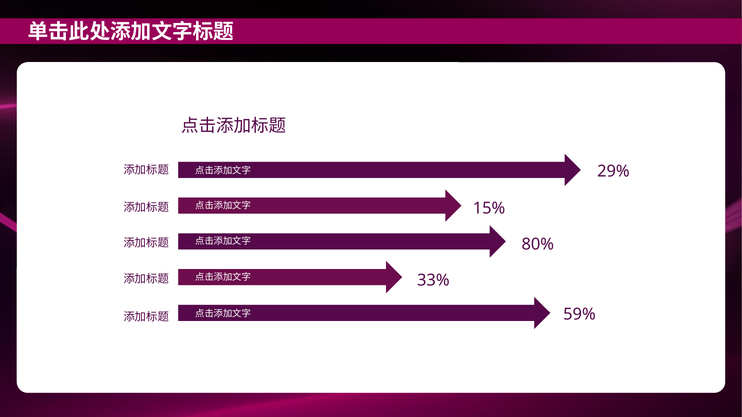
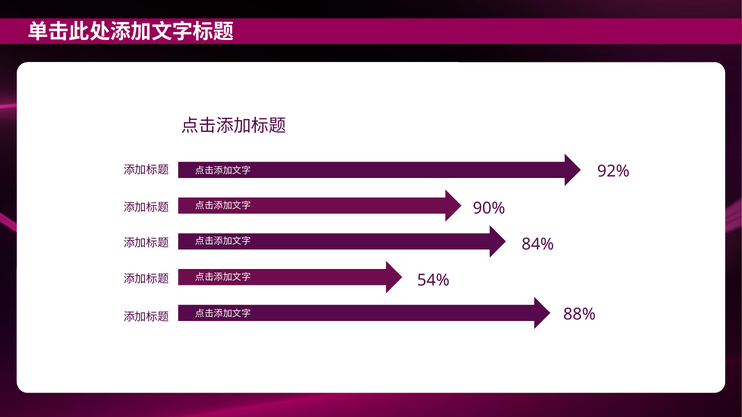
29%: 29% -> 92%
15%: 15% -> 90%
80%: 80% -> 84%
33%: 33% -> 54%
59%: 59% -> 88%
